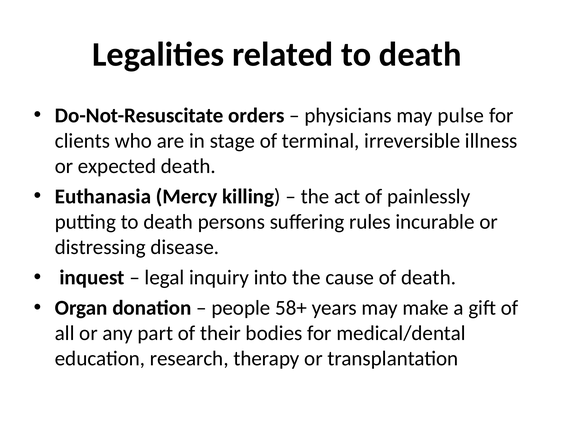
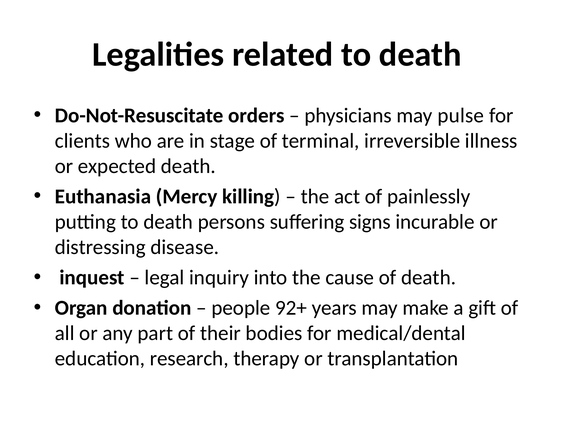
rules: rules -> signs
58+: 58+ -> 92+
